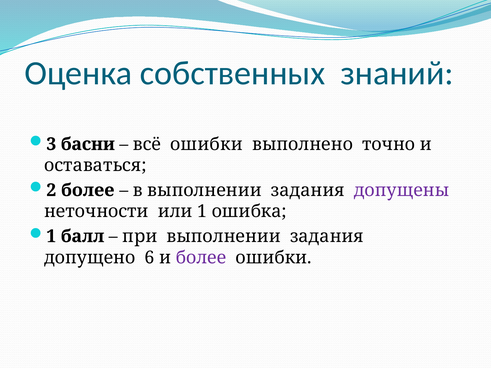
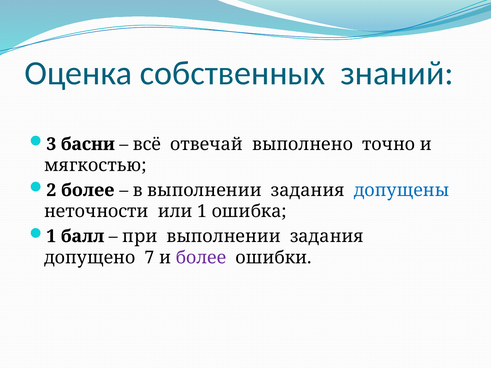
всё ошибки: ошибки -> отвечай
оставаться: оставаться -> мягкостью
допущены colour: purple -> blue
6: 6 -> 7
